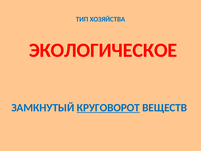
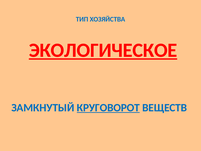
ЭКОЛОГИЧЕСКОЕ underline: none -> present
